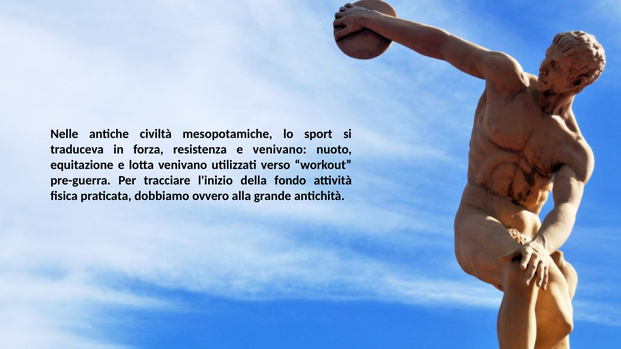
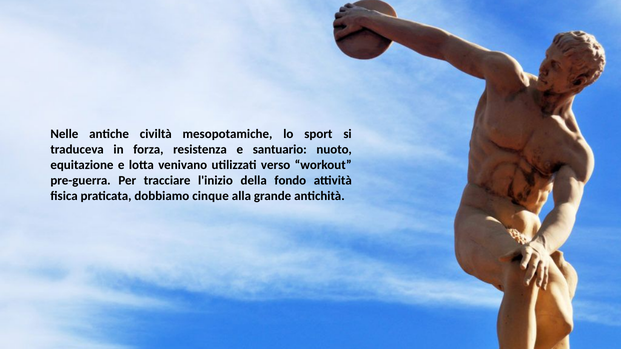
e venivano: venivano -> santuario
ovvero: ovvero -> cinque
